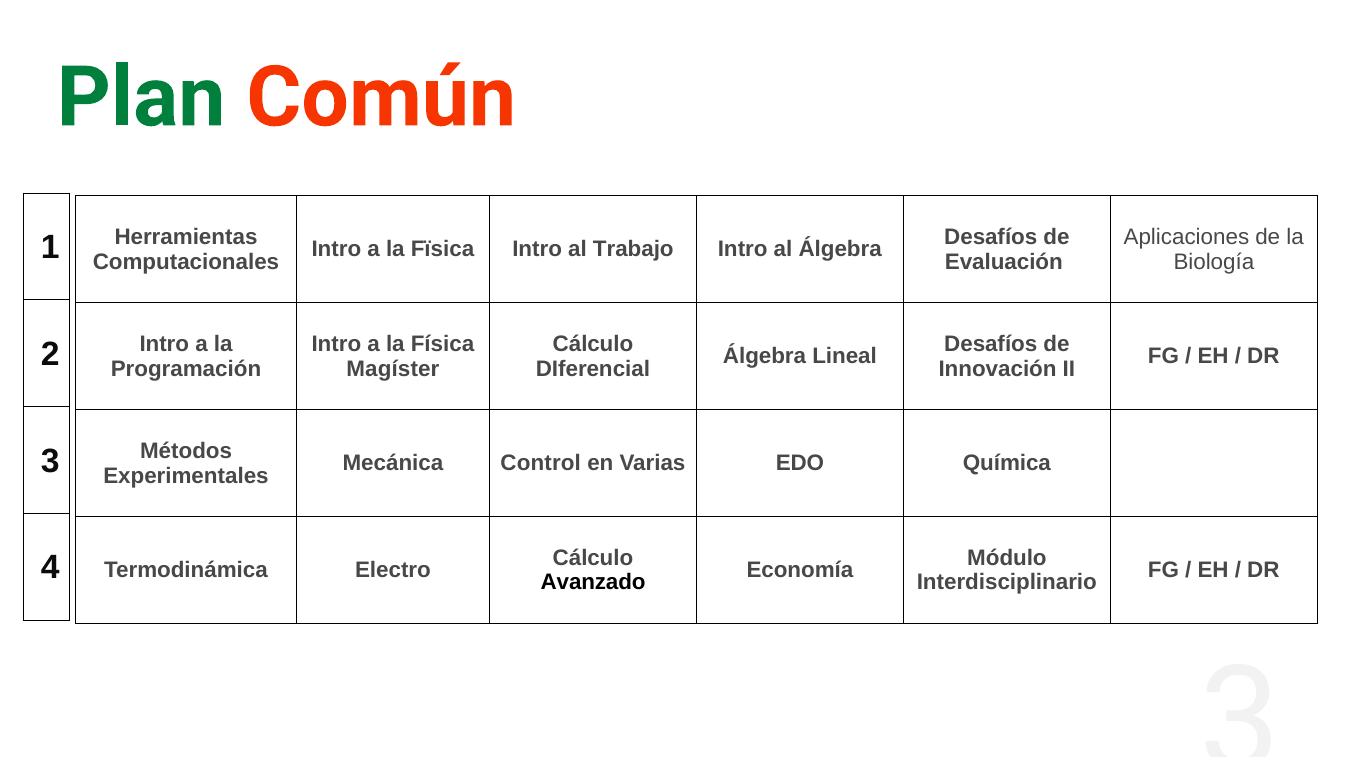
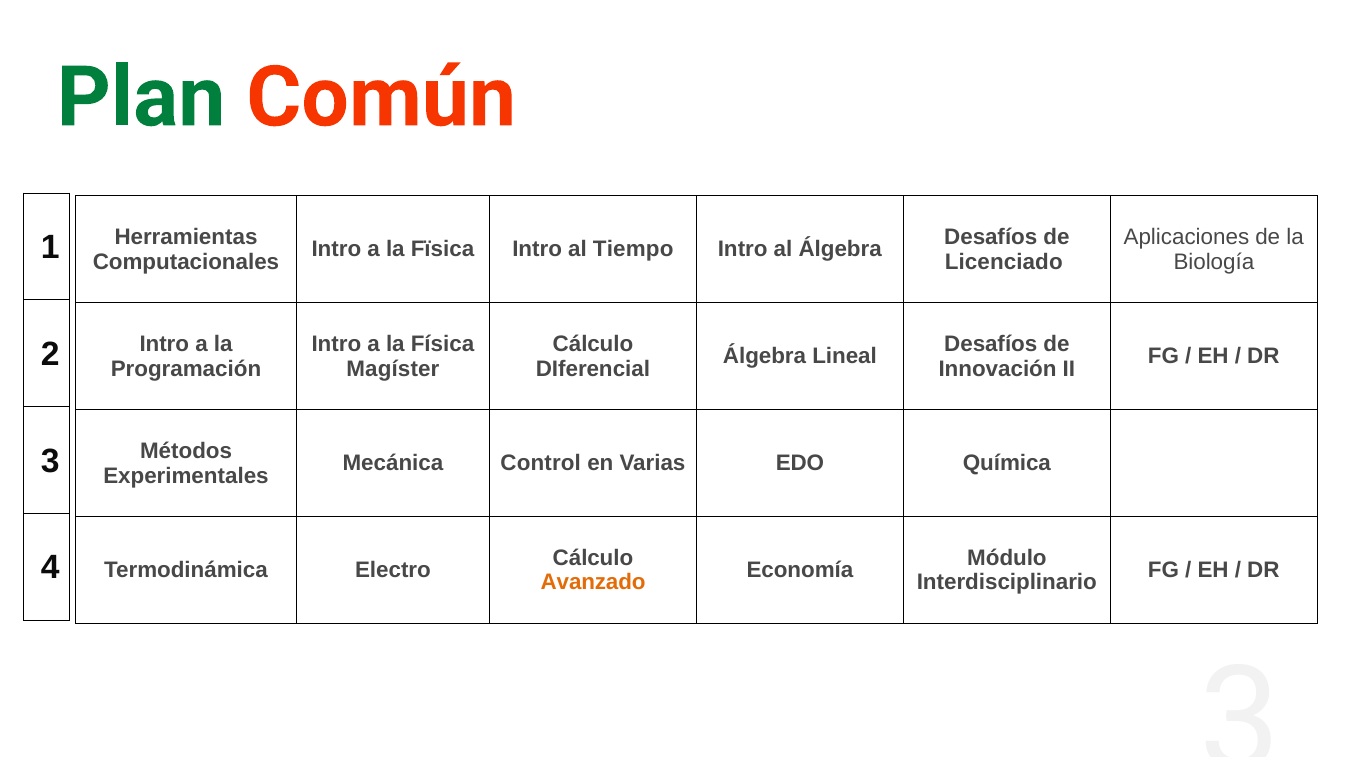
Trabajo: Trabajo -> Tiempo
Evaluación: Evaluación -> Licenciado
Avanzado colour: black -> orange
